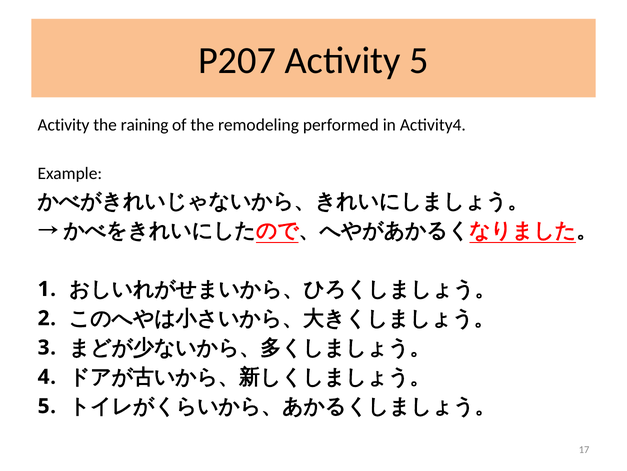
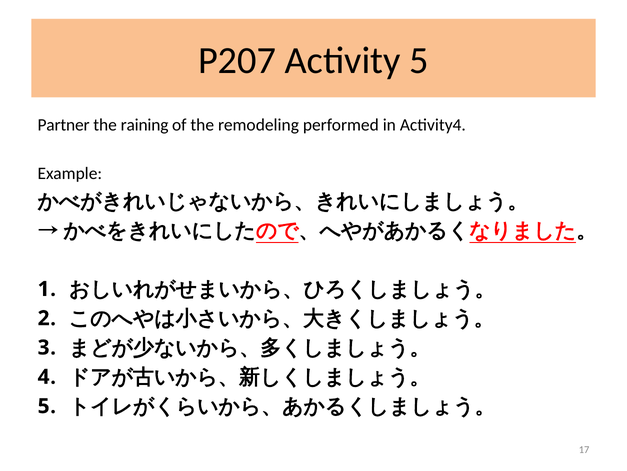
Activity at (64, 125): Activity -> Partner
